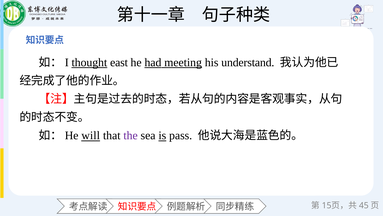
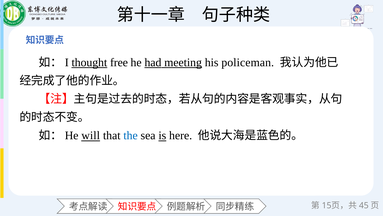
east: east -> free
understand: understand -> policeman
the colour: purple -> blue
pass: pass -> here
